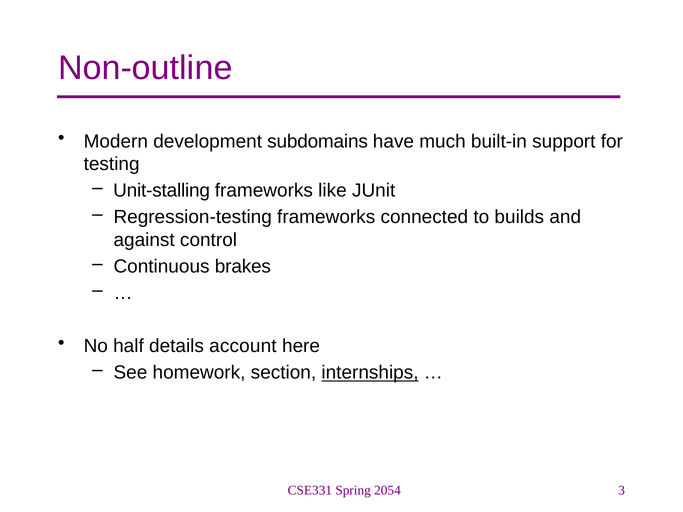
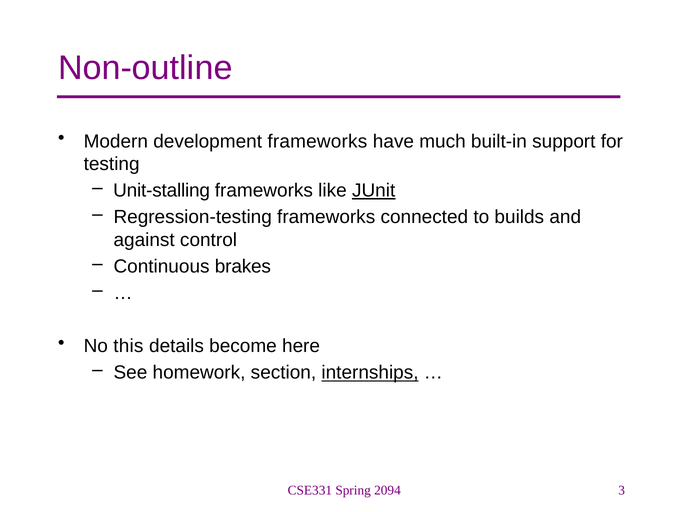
development subdomains: subdomains -> frameworks
JUnit underline: none -> present
half: half -> this
account: account -> become
2054: 2054 -> 2094
